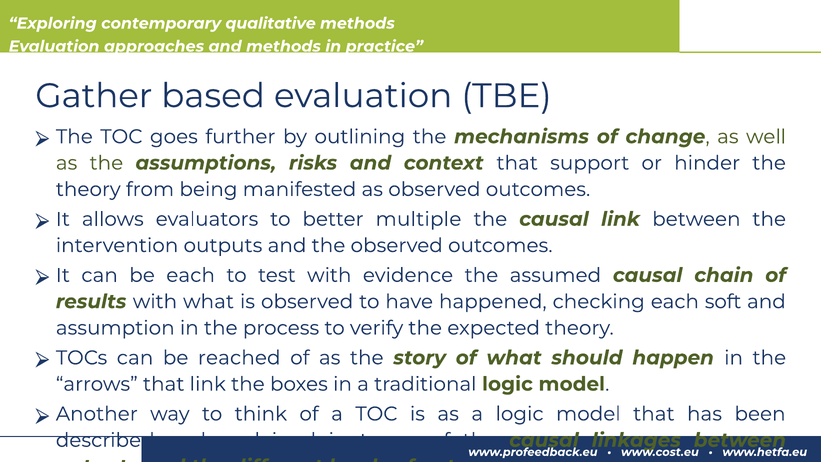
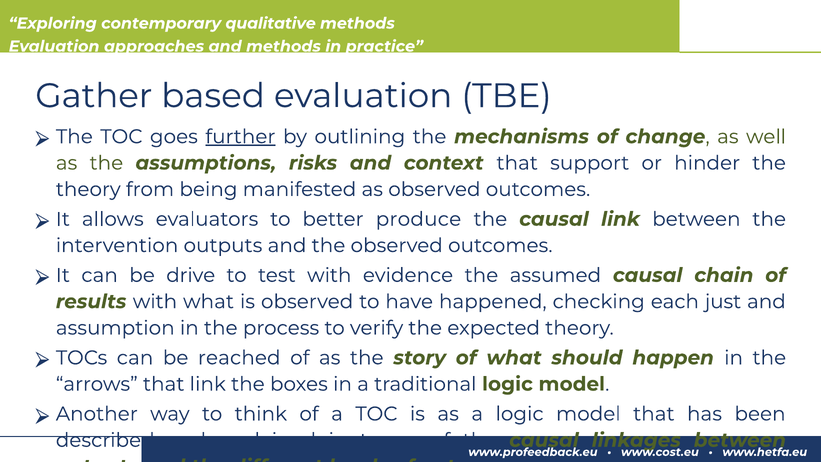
further underline: none -> present
multiple: multiple -> produce
be each: each -> drive
soft: soft -> just
